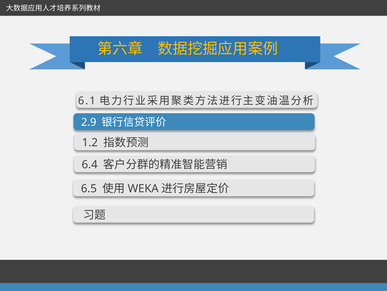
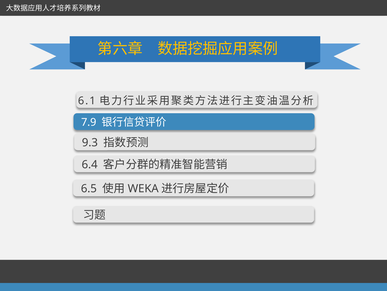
2.9: 2.9 -> 7.9
1.2: 1.2 -> 9.3
